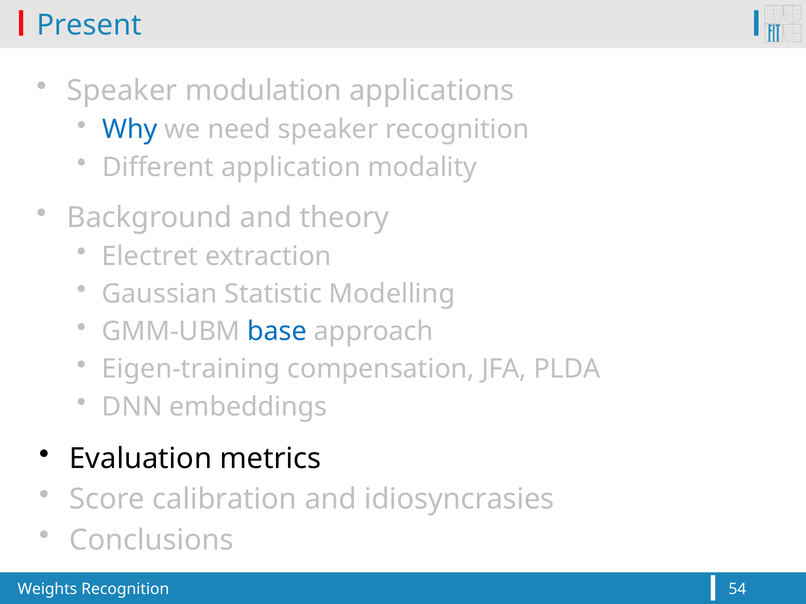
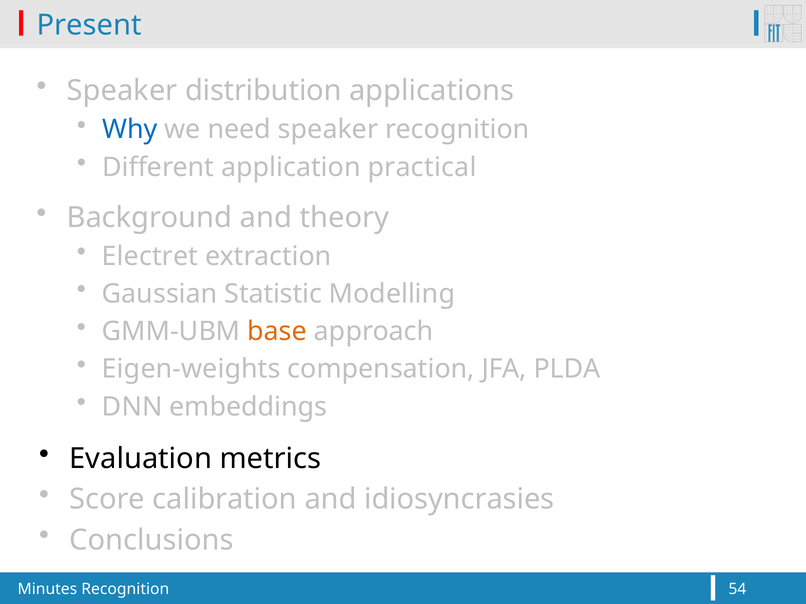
modulation: modulation -> distribution
modality: modality -> practical
base colour: blue -> orange
Eigen-training: Eigen-training -> Eigen-weights
Weights: Weights -> Minutes
